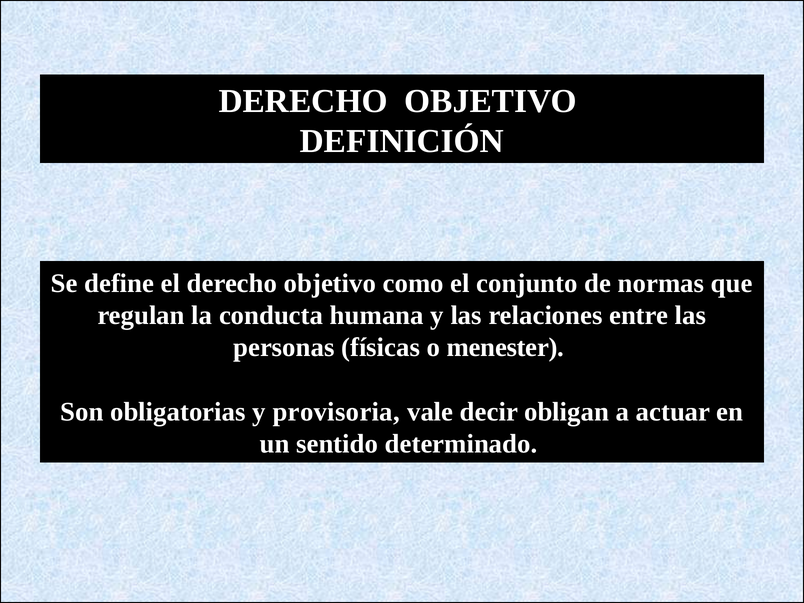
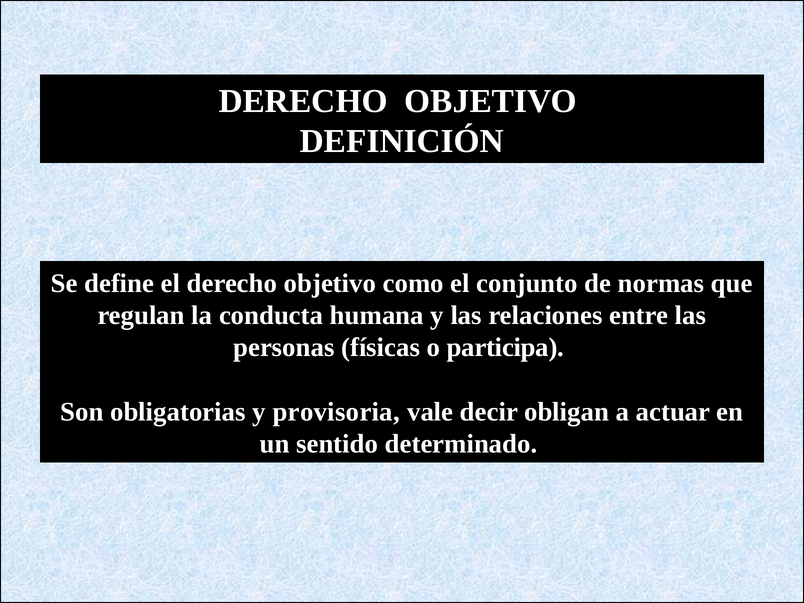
menester: menester -> participa
